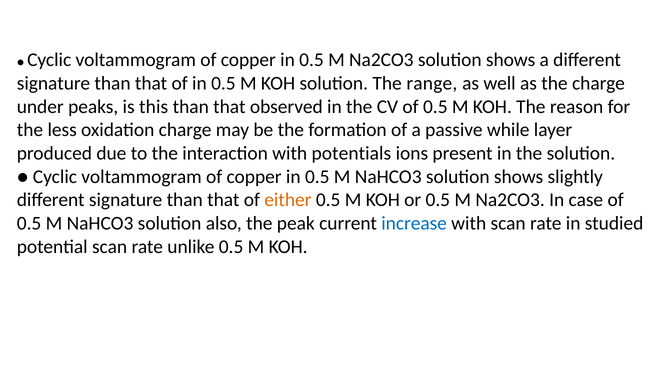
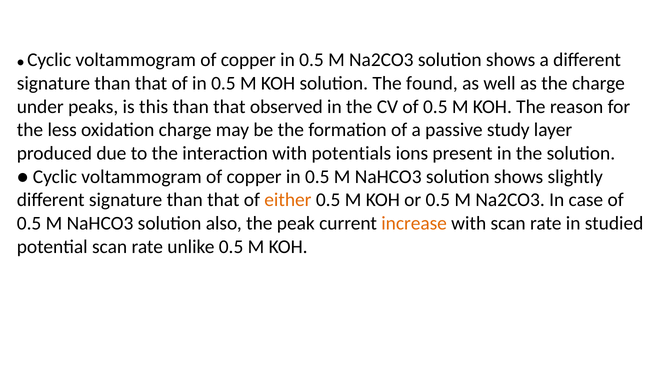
range: range -> found
while: while -> study
increase colour: blue -> orange
